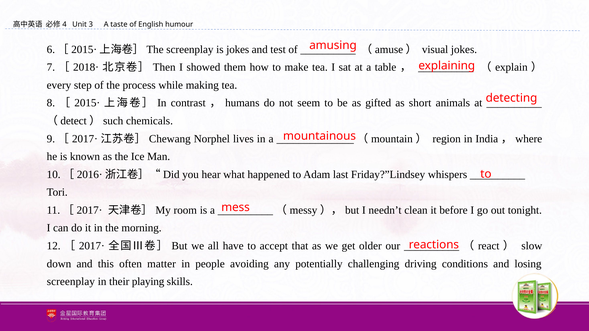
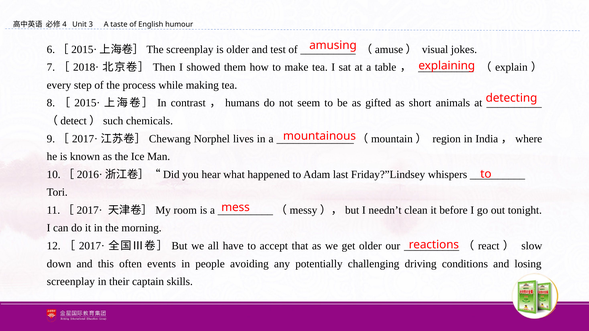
is jokes: jokes -> older
matter: matter -> events
playing: playing -> captain
